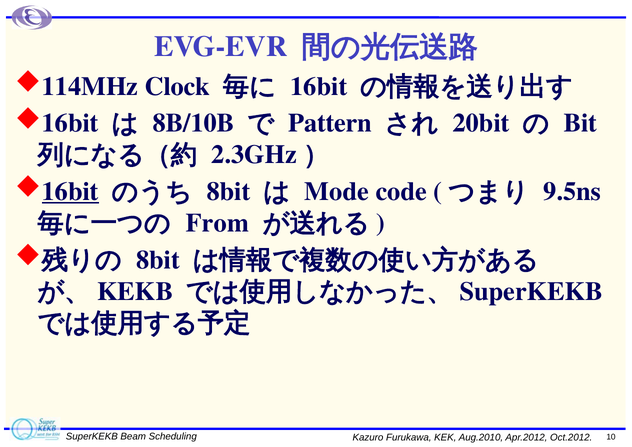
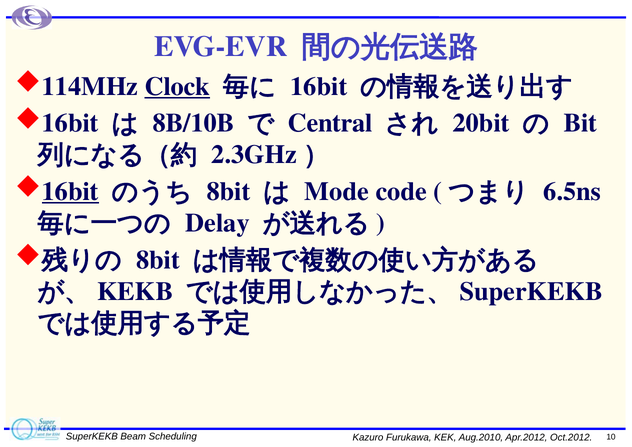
Clock underline: none -> present
Pattern: Pattern -> Central
9.5ns: 9.5ns -> 6.5ns
From: From -> Delay
